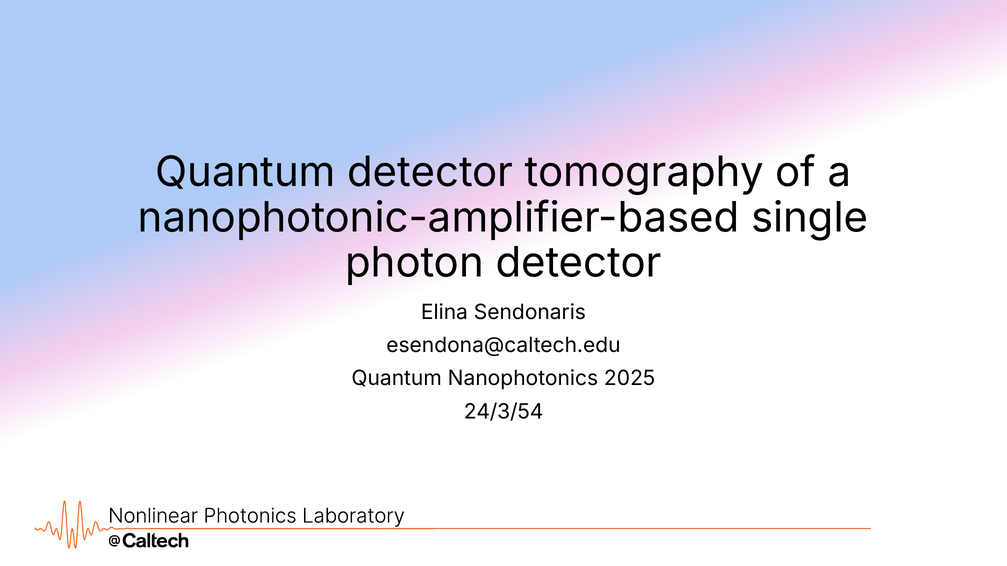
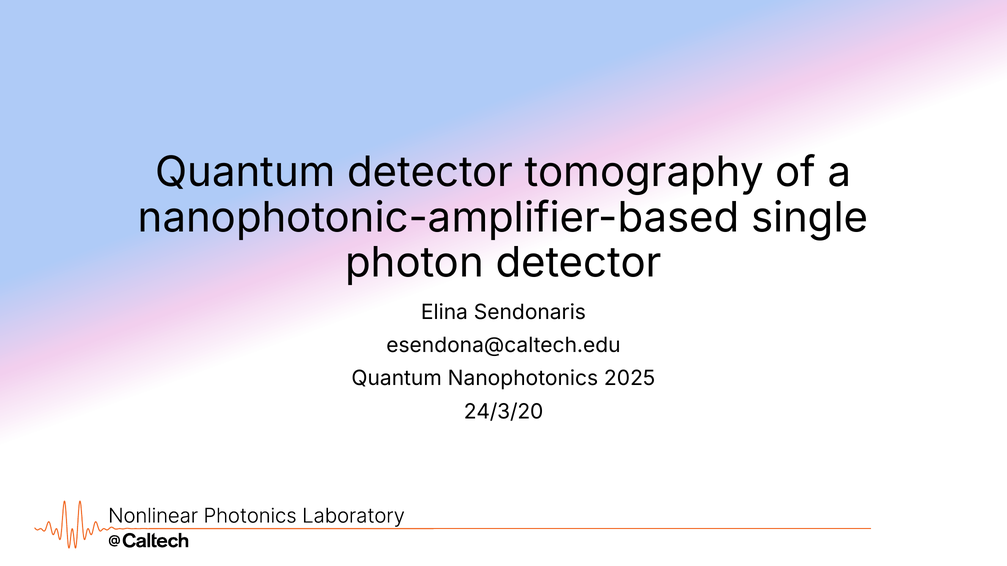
24/3/54: 24/3/54 -> 24/3/20
